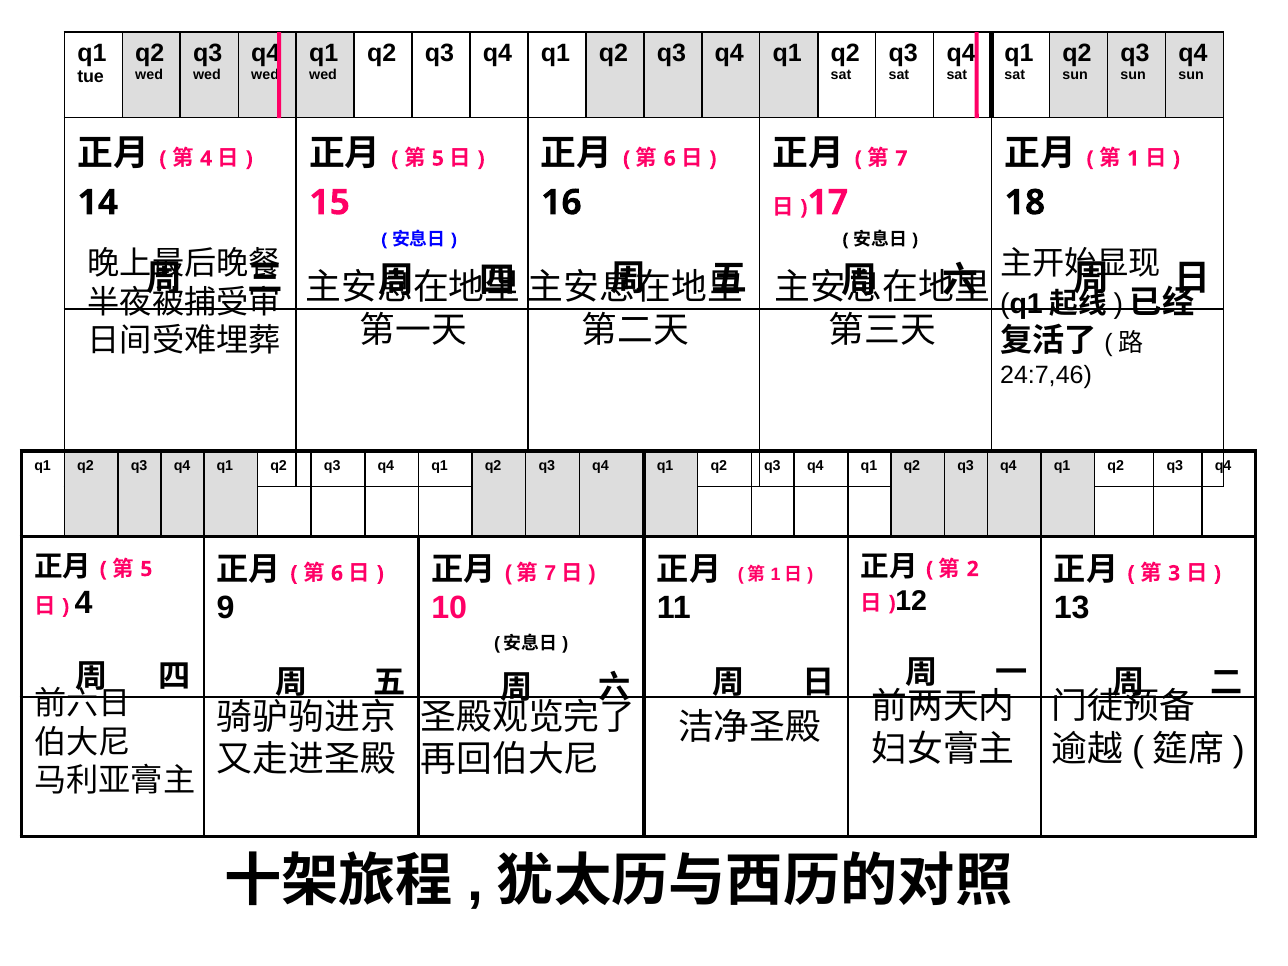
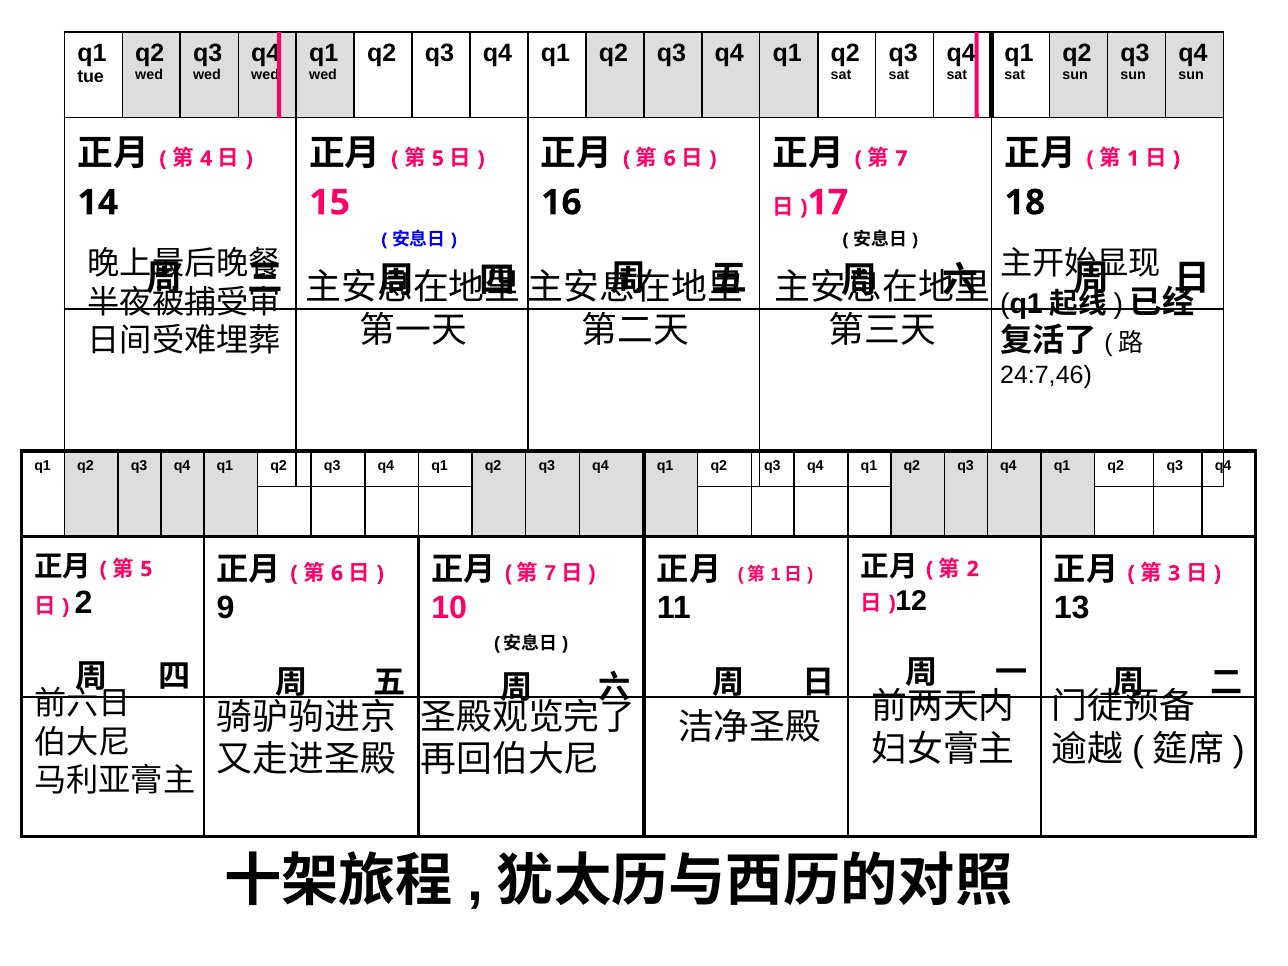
4 at (84, 603): 4 -> 2
